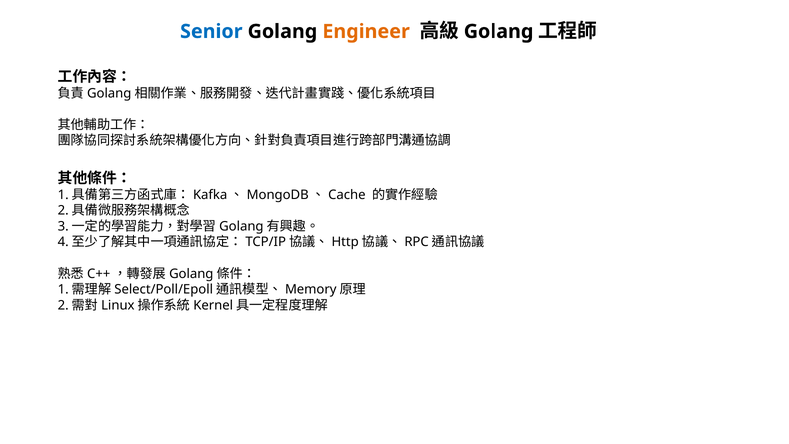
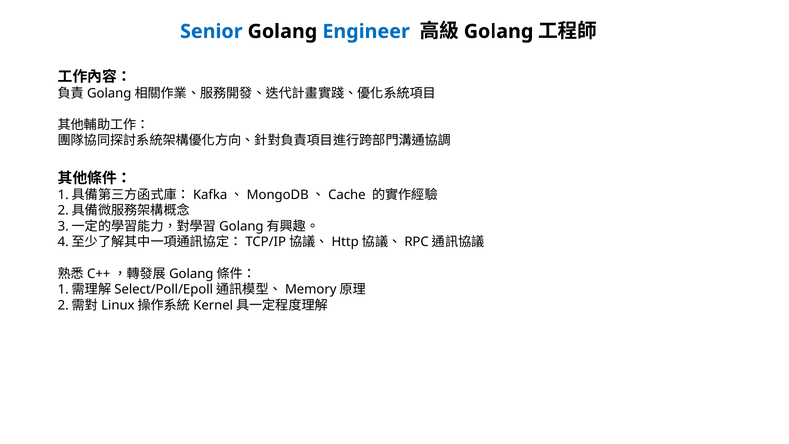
Engineer colour: orange -> blue
